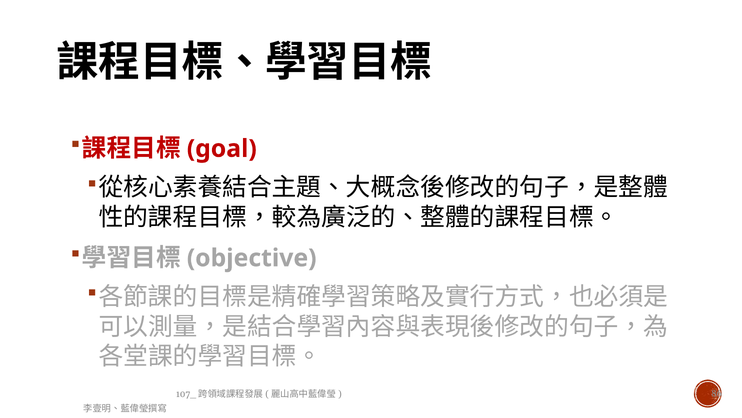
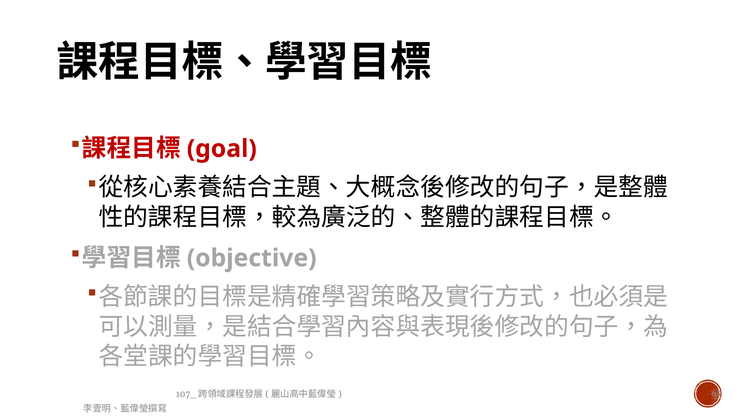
86: 86 -> 67
